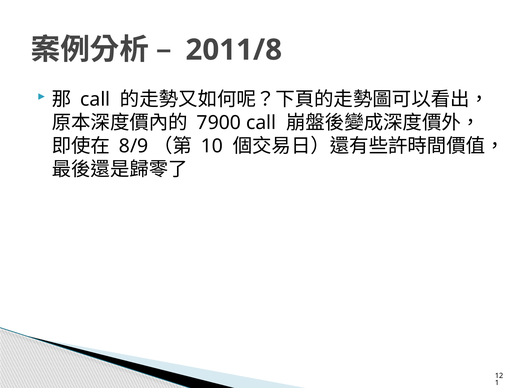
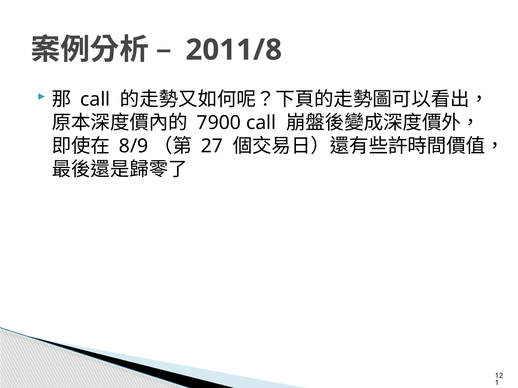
10: 10 -> 27
